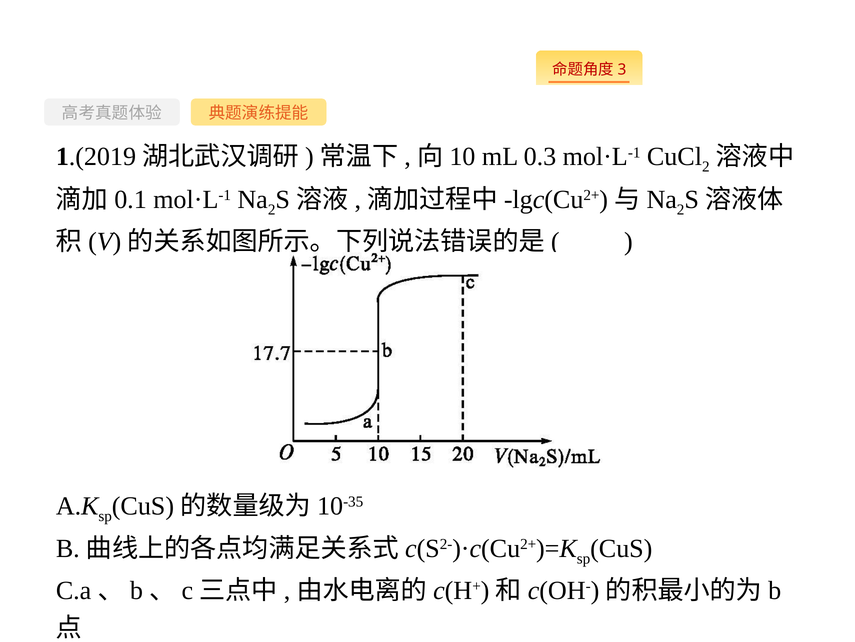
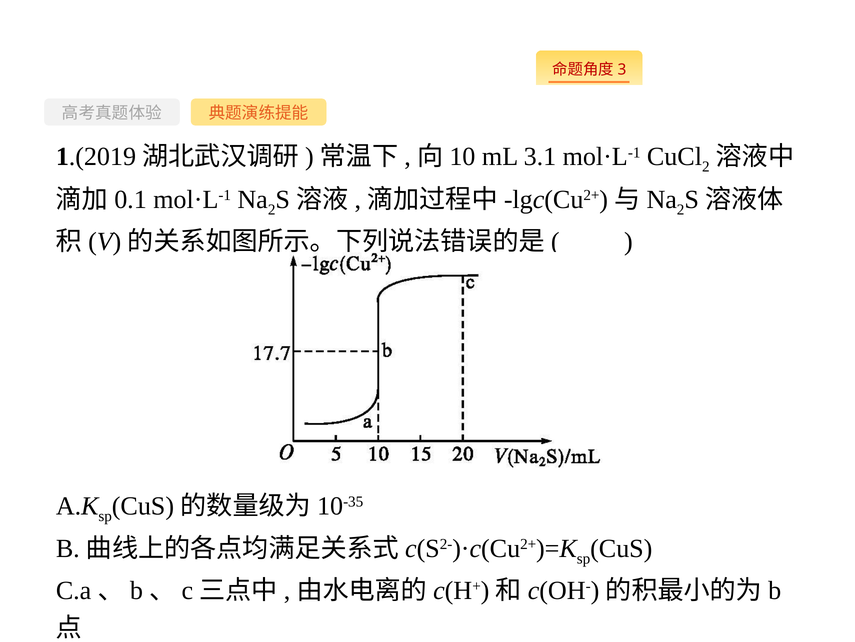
0.3: 0.3 -> 3.1
